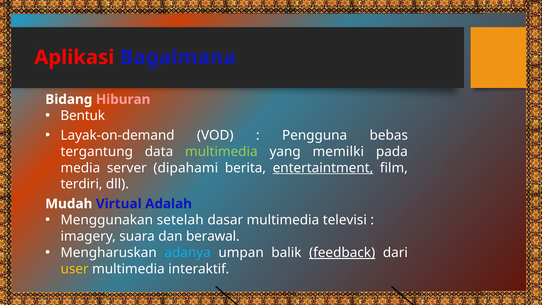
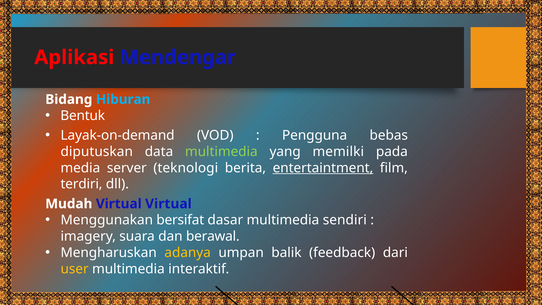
Bagaimana: Bagaimana -> Mendengar
Hiburan colour: pink -> light blue
tergantung: tergantung -> diputuskan
dipahami: dipahami -> teknologi
Virtual Adalah: Adalah -> Virtual
setelah: setelah -> bersifat
televisi: televisi -> sendiri
adanya colour: light blue -> yellow
feedback underline: present -> none
